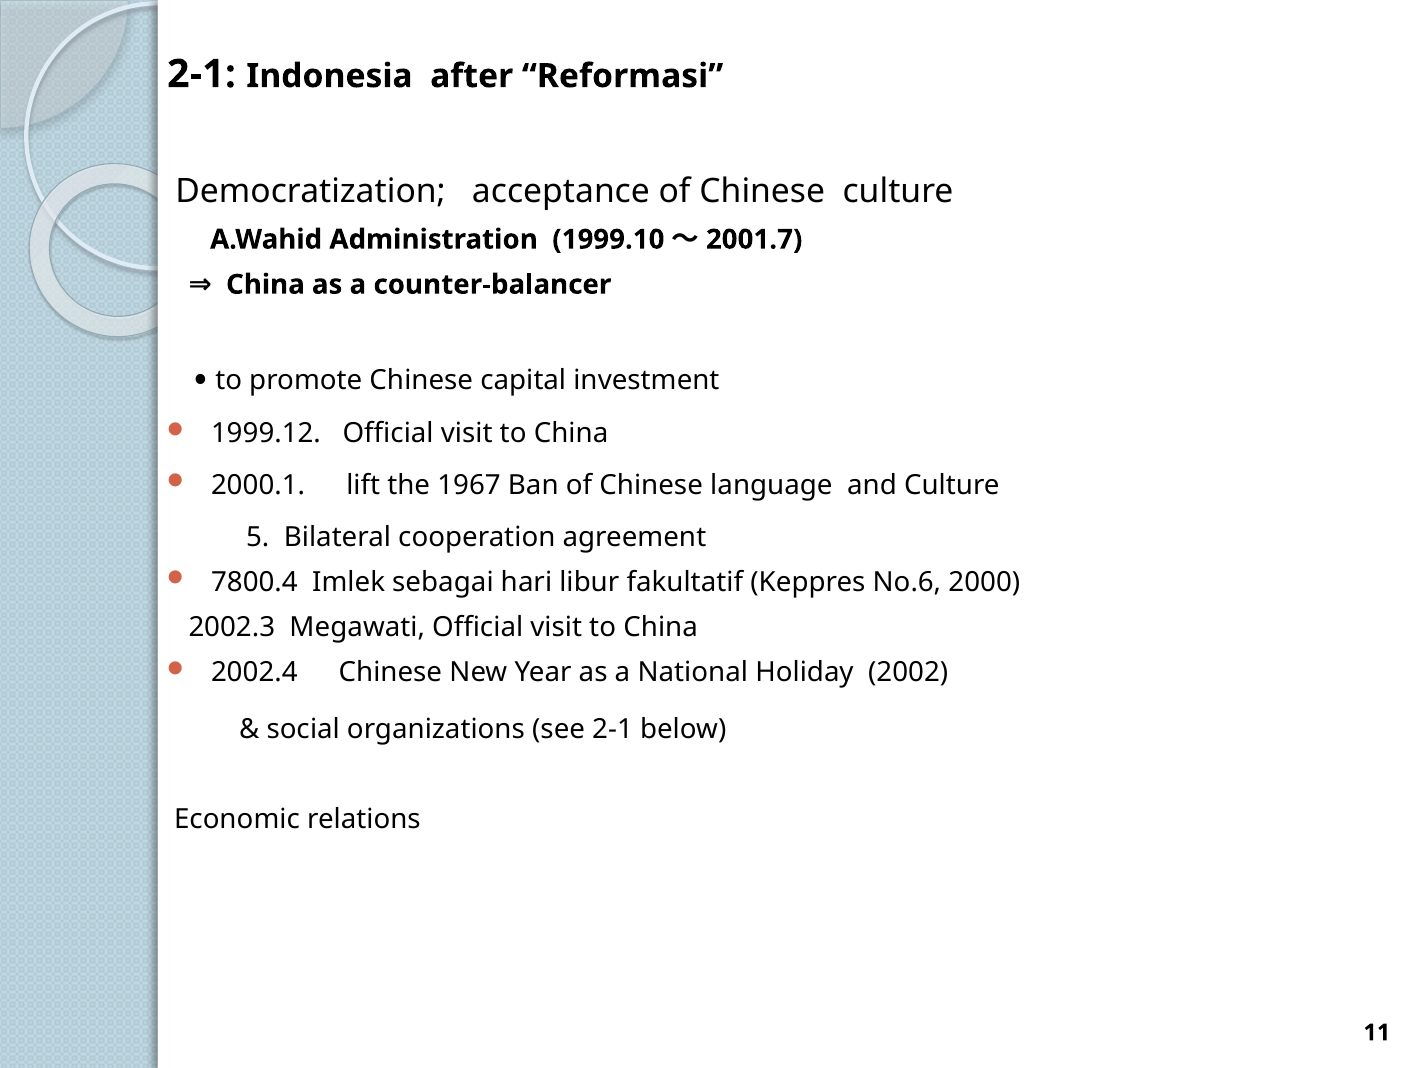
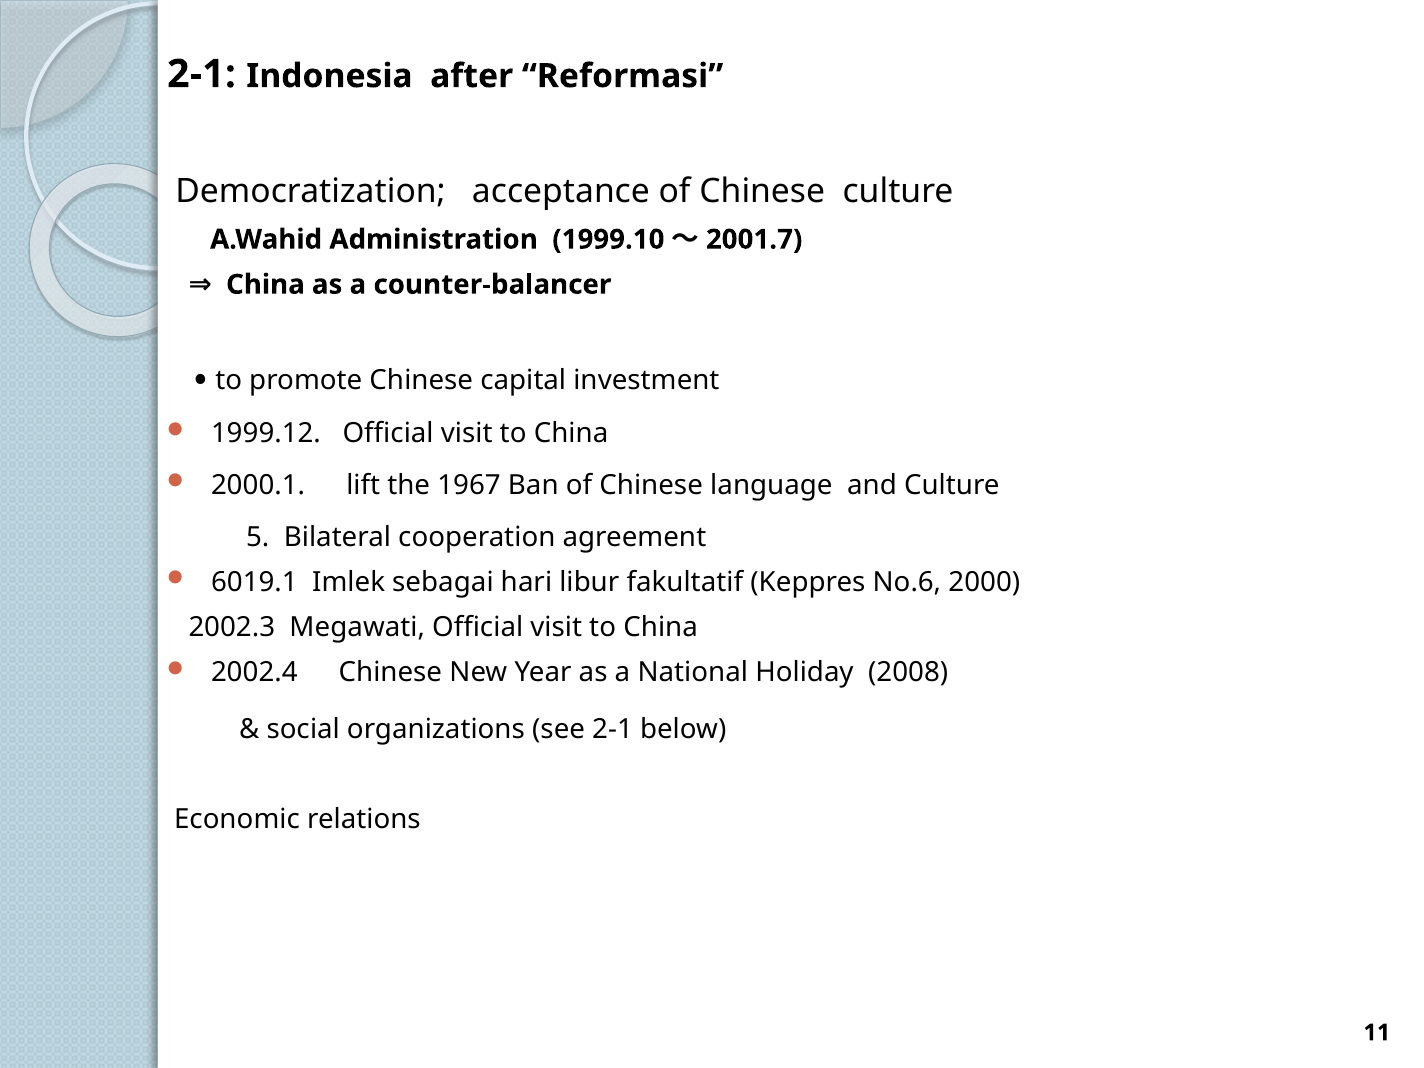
7800.4: 7800.4 -> 6019.1
2002: 2002 -> 2008
